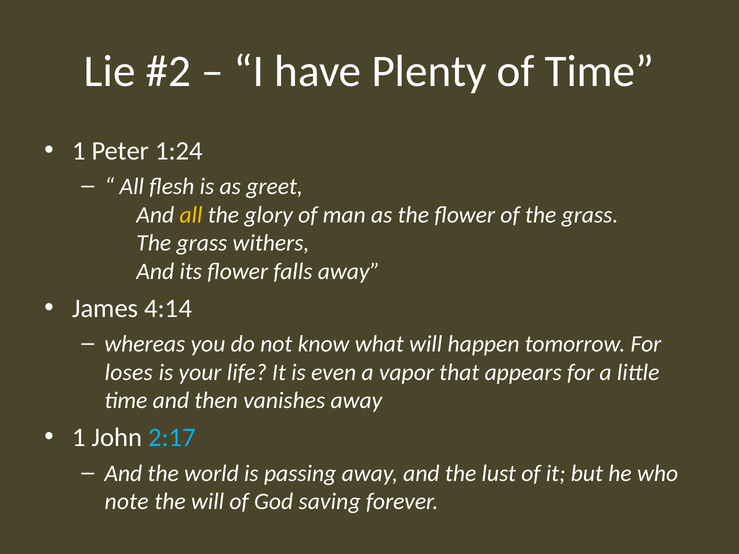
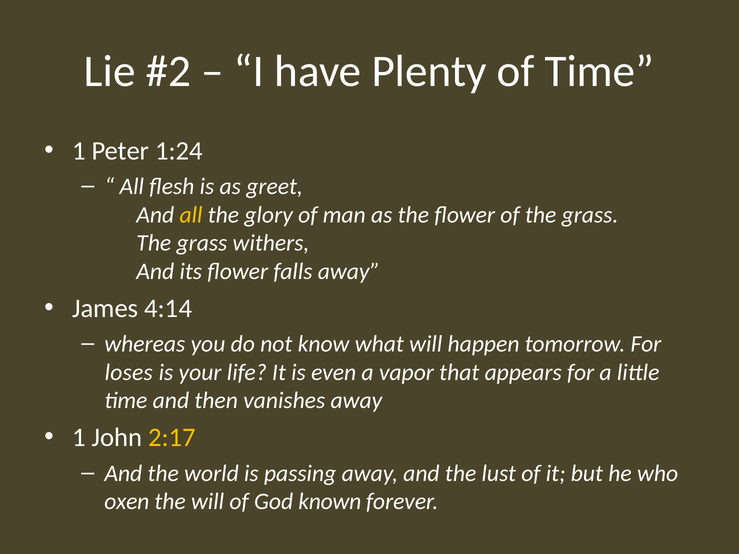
2:17 colour: light blue -> yellow
note: note -> oxen
saving: saving -> known
